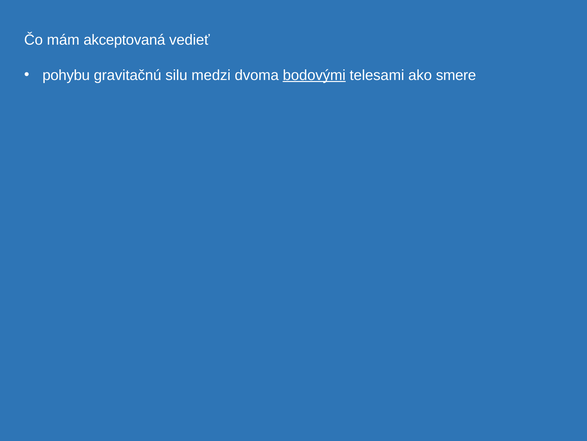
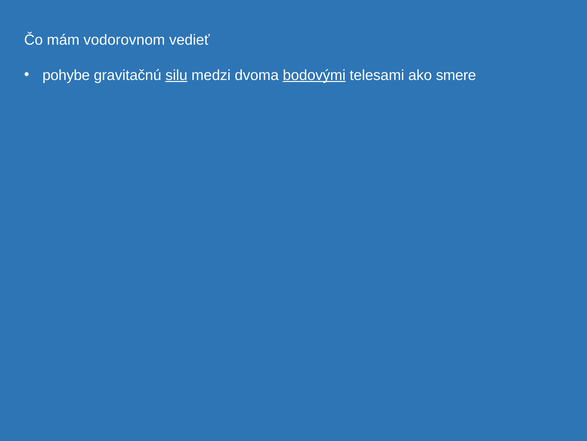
akceptovaná: akceptovaná -> vodorovnom
pohybu: pohybu -> pohybe
silu underline: none -> present
